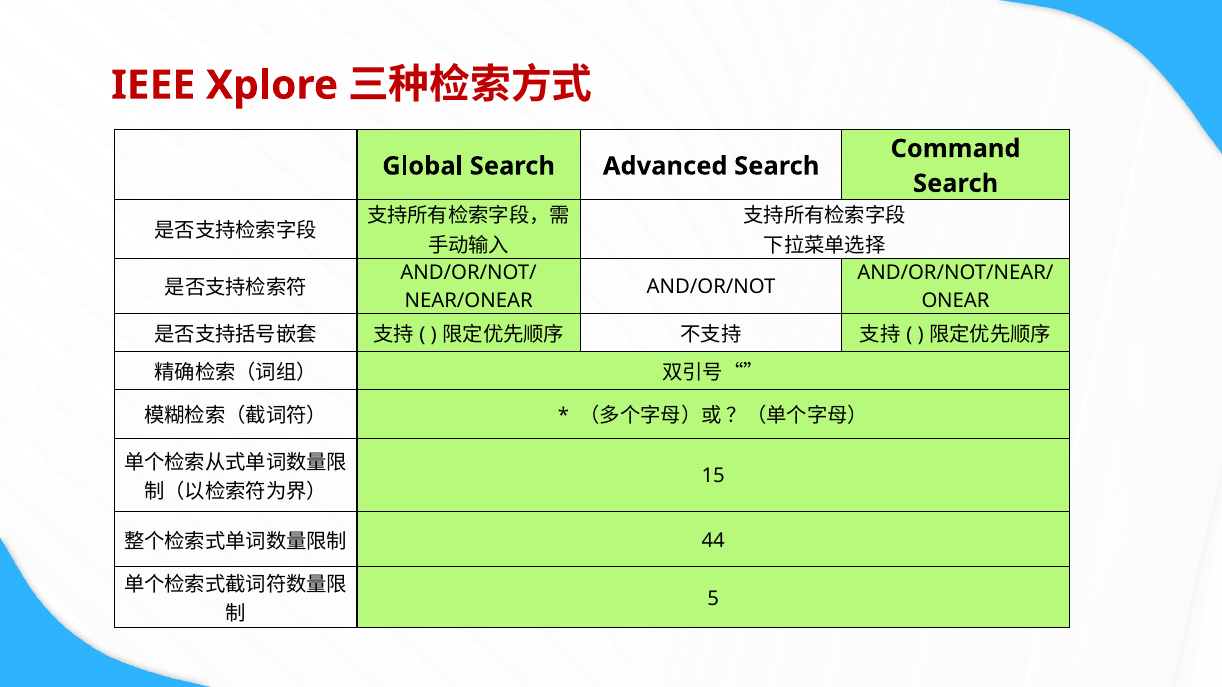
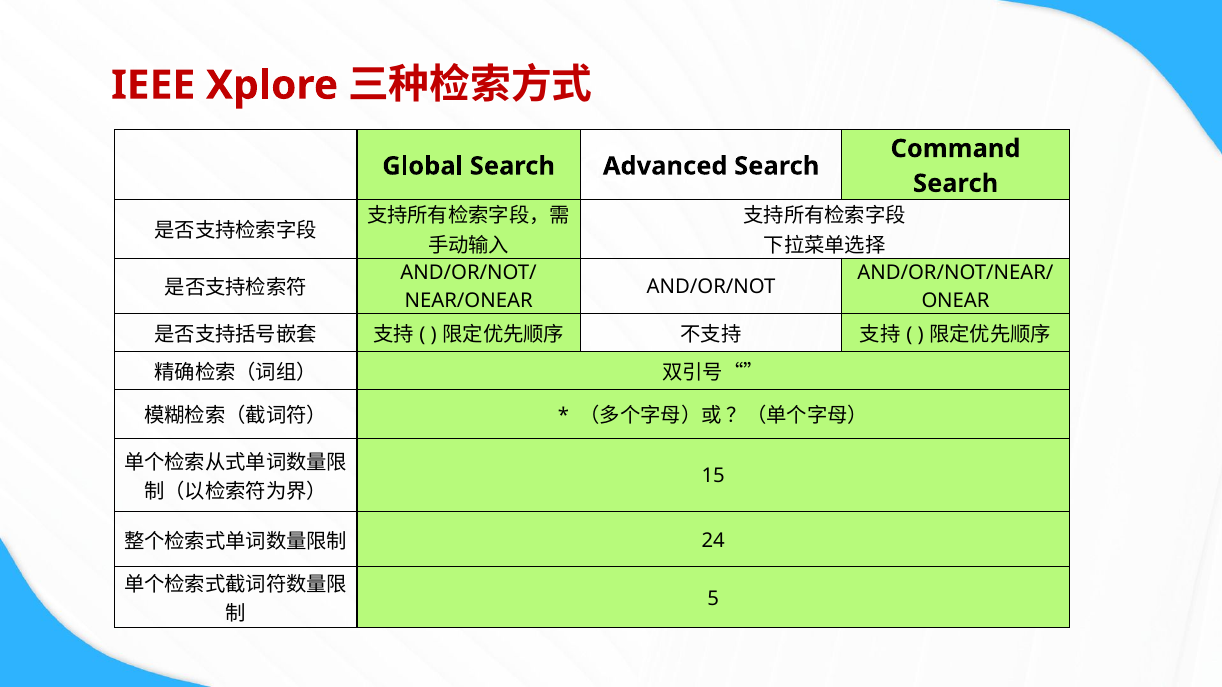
44: 44 -> 24
